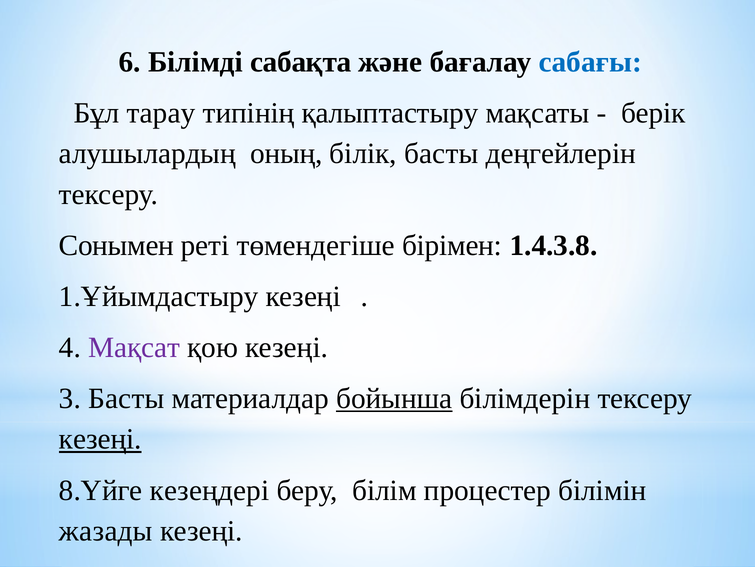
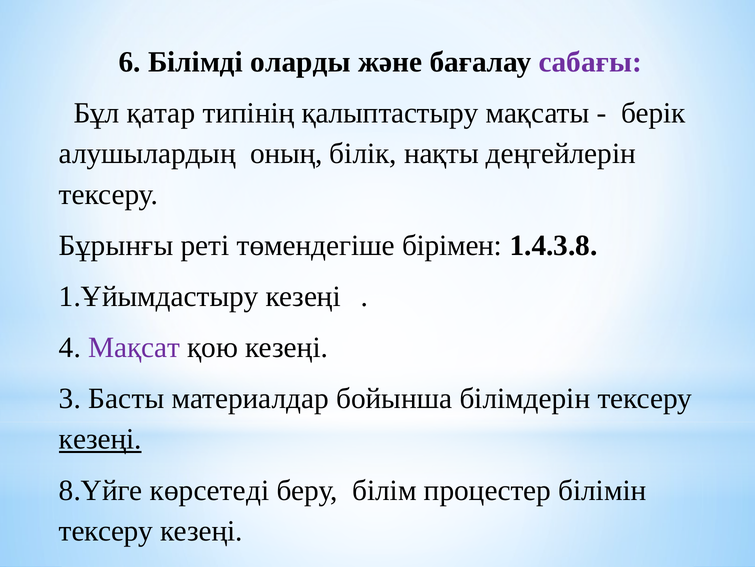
сабақта: сабақта -> оларды
сабағы colour: blue -> purple
тарау: тарау -> қатар
білік басты: басты -> нақты
Сонымен: Сонымен -> Бұрынғы
бойынша underline: present -> none
кезеңдері: кезеңдері -> көрсетеді
жазады at (106, 530): жазады -> тексеру
